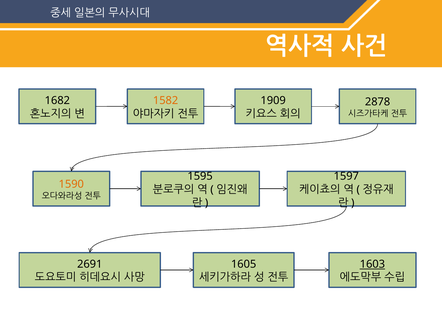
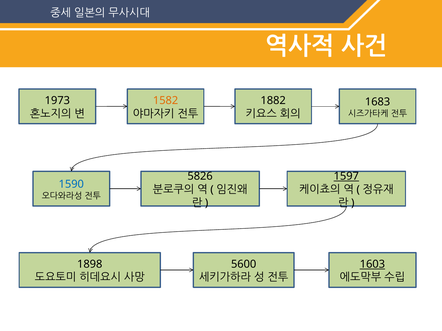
1682: 1682 -> 1973
1909: 1909 -> 1882
2878: 2878 -> 1683
1595: 1595 -> 5826
1597 underline: none -> present
1590 colour: orange -> blue
2691: 2691 -> 1898
1605: 1605 -> 5600
